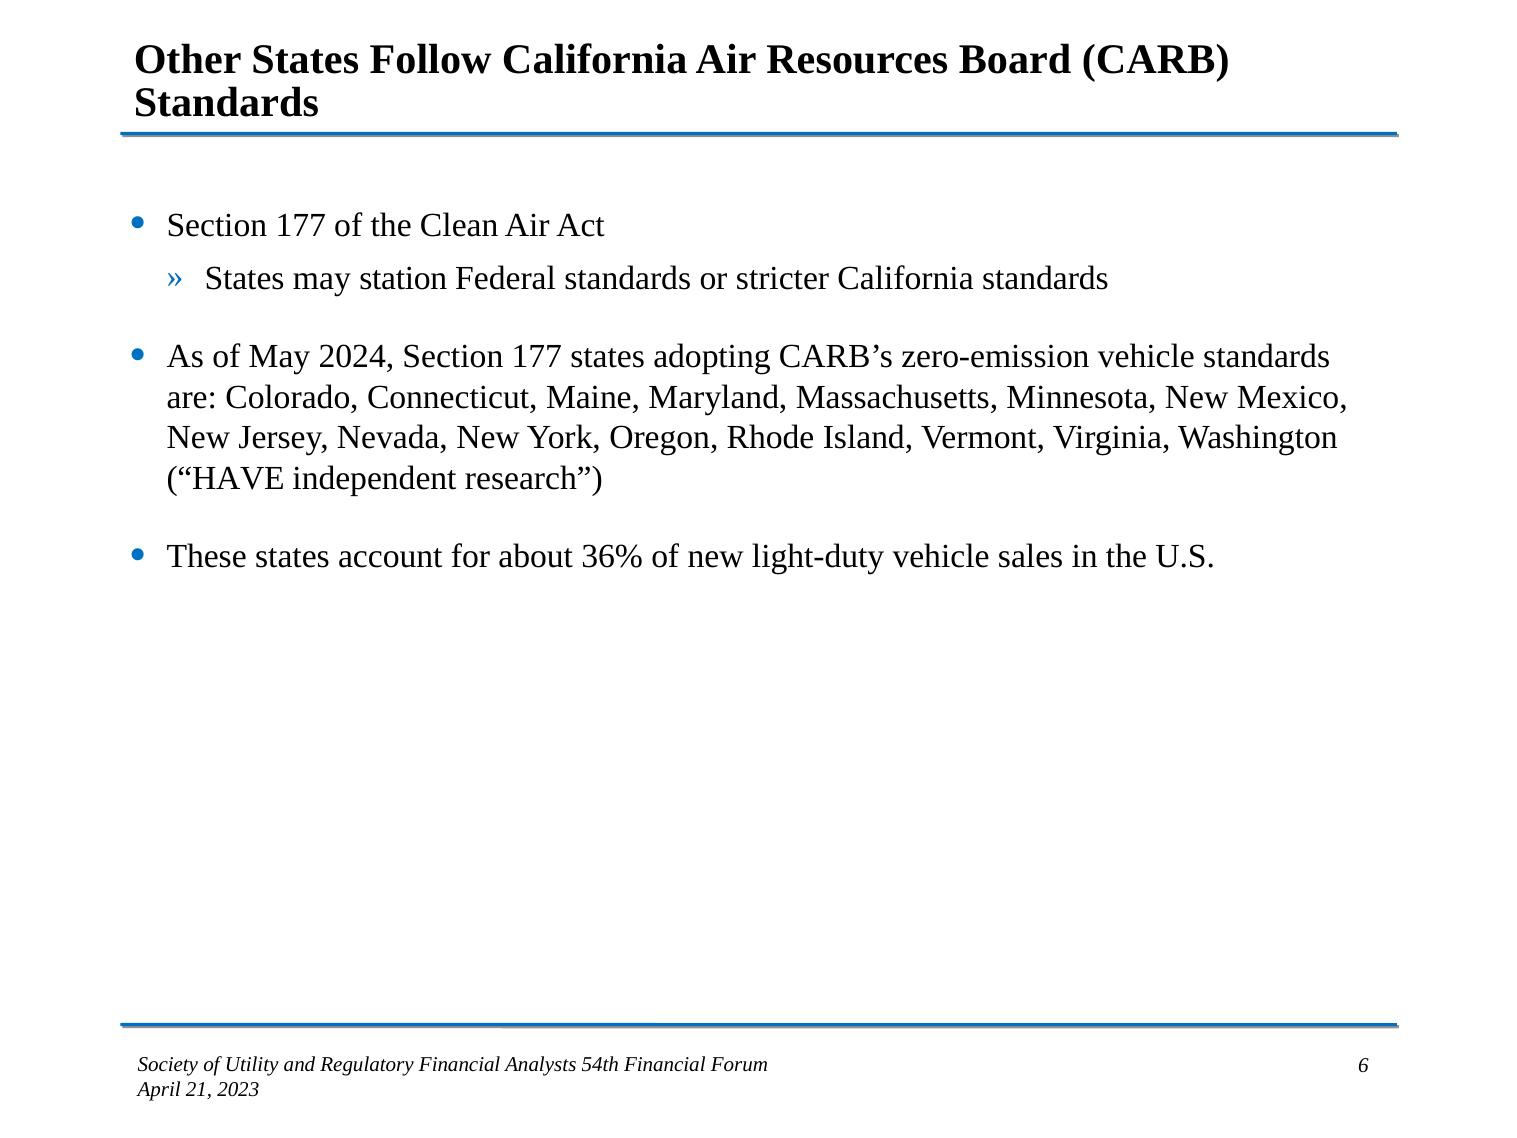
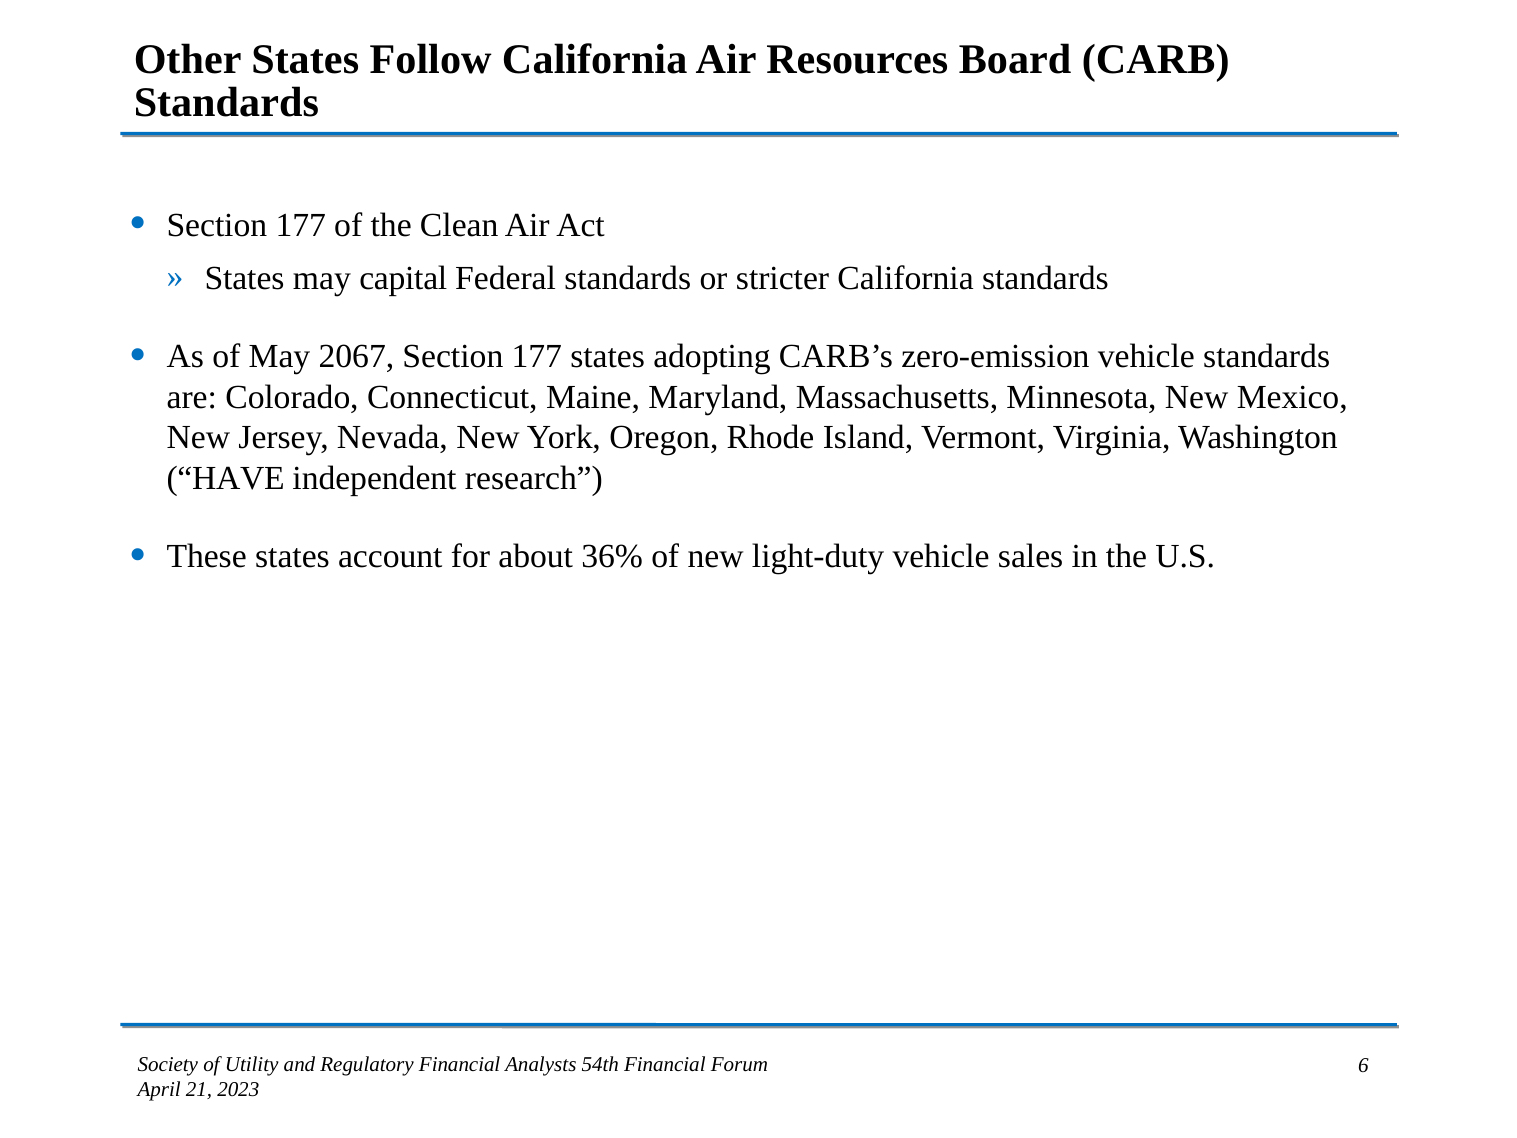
station: station -> capital
2024: 2024 -> 2067
